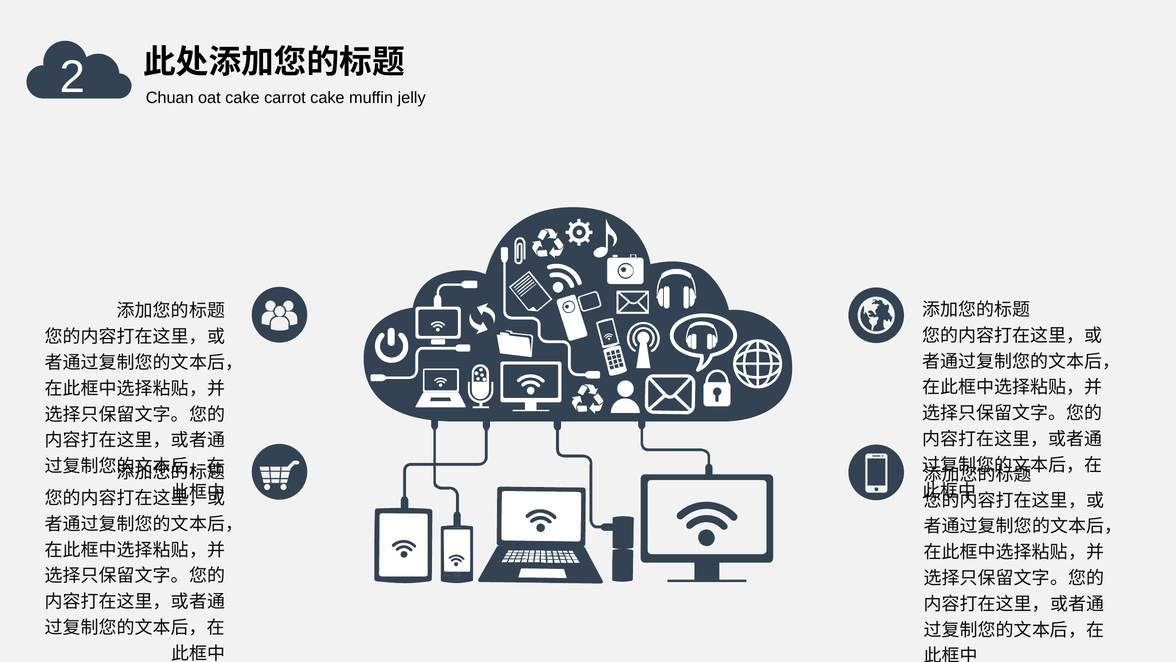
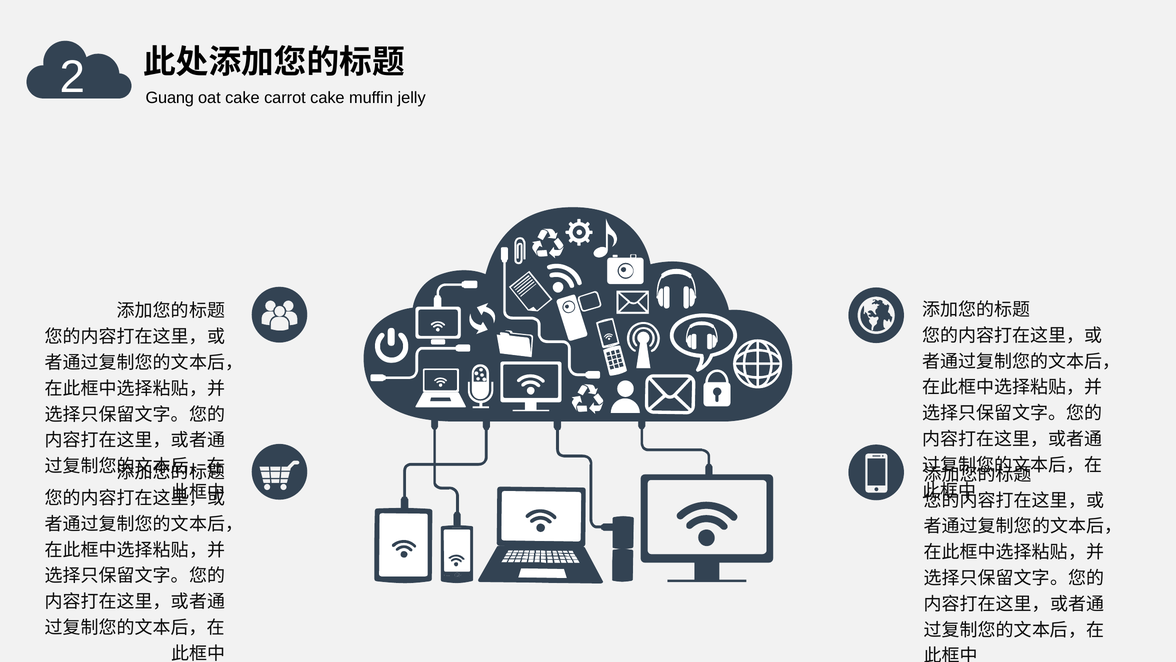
Chuan: Chuan -> Guang
